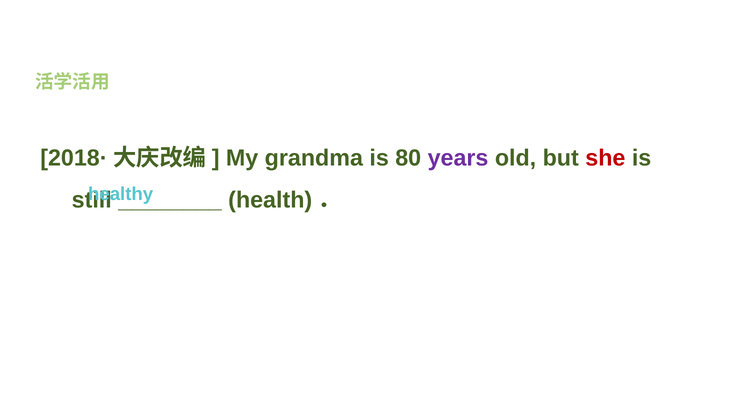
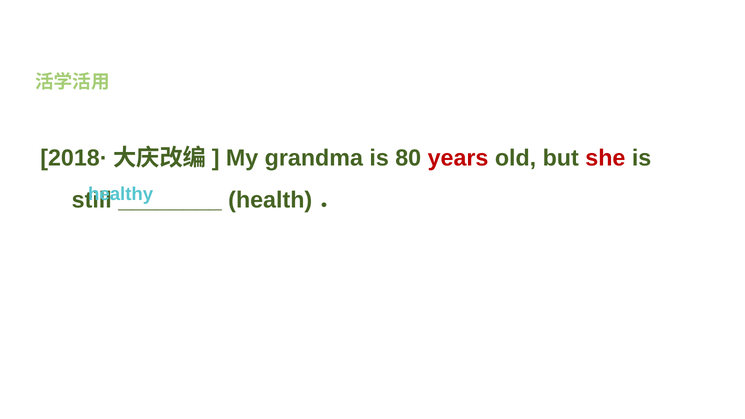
years colour: purple -> red
